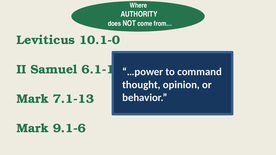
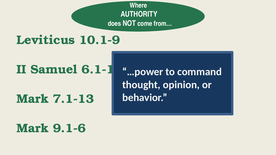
10.1-0: 10.1-0 -> 10.1-9
